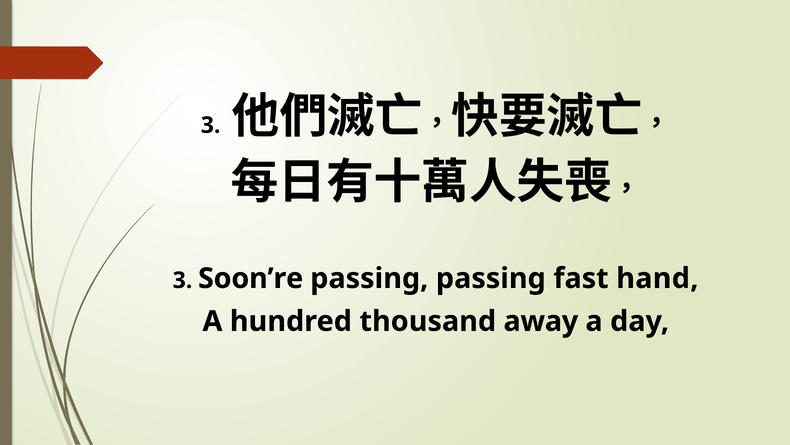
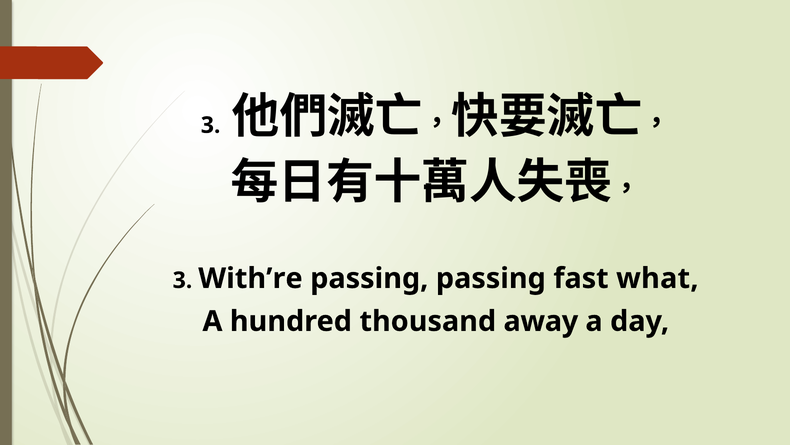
Soon’re: Soon’re -> With’re
hand: hand -> what
